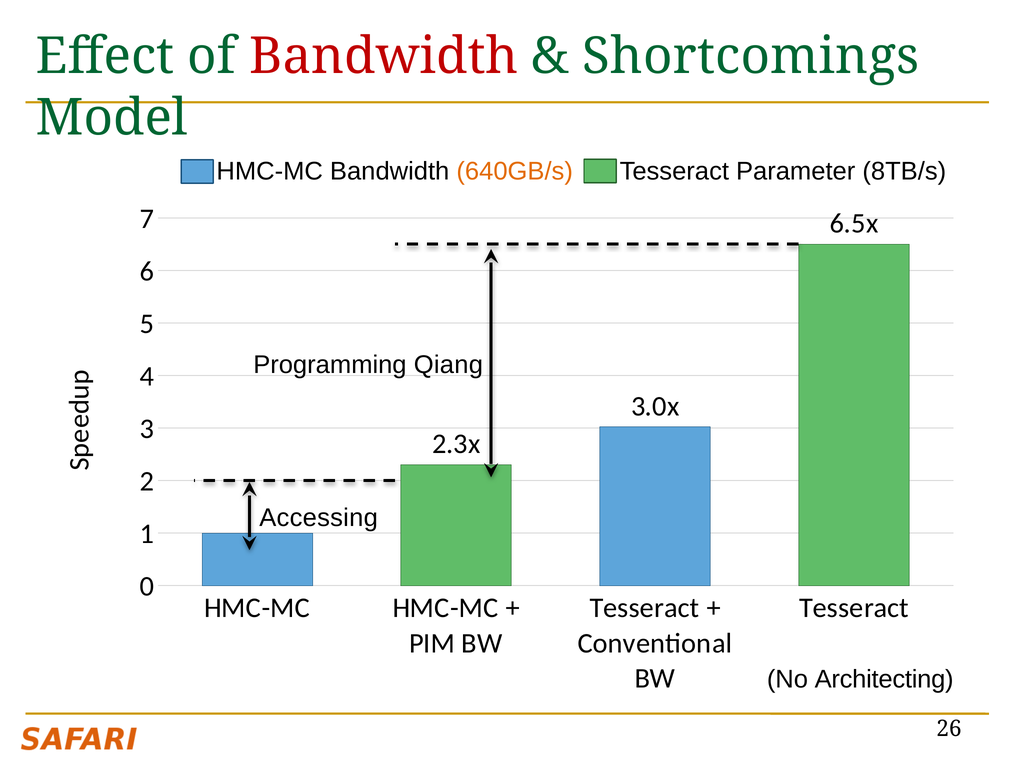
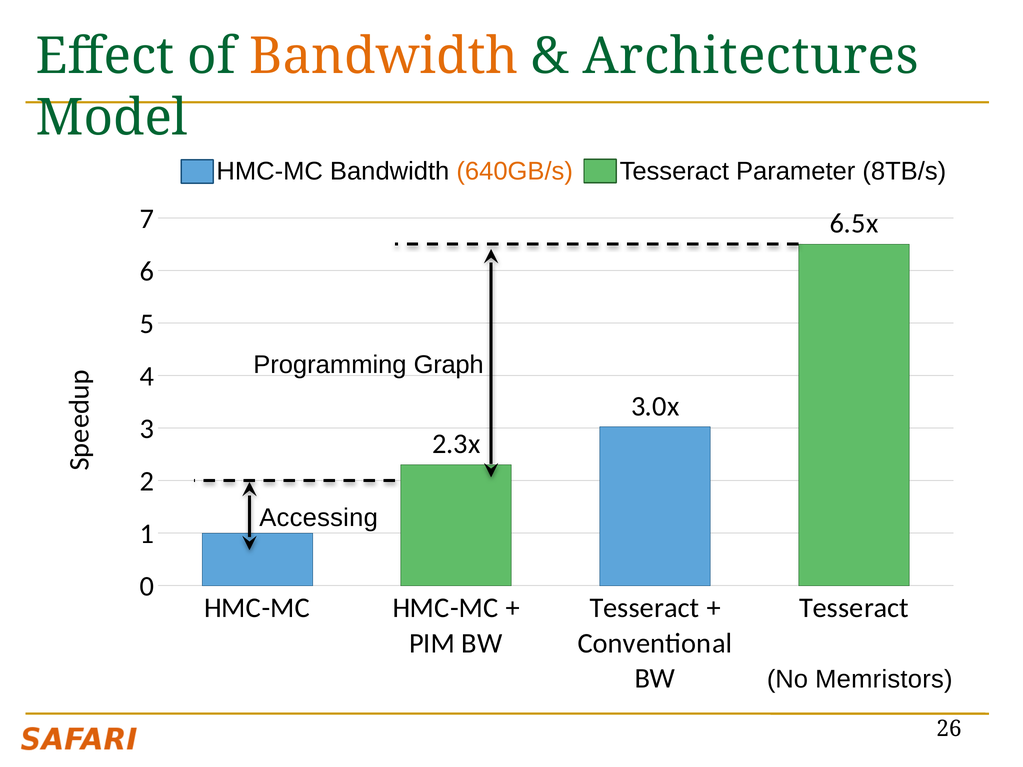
Bandwidth at (384, 56) colour: red -> orange
Shortcomings: Shortcomings -> Architectures
Qiang: Qiang -> Graph
Architecting: Architecting -> Memristors
